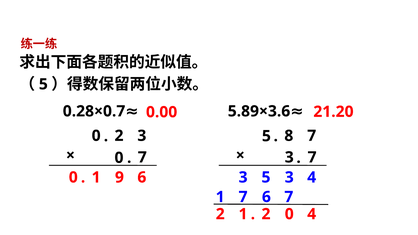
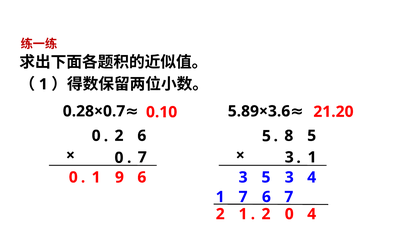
5 at (43, 84): 5 -> 1
0.00: 0.00 -> 0.10
2 3: 3 -> 6
8 7: 7 -> 5
7 at (312, 157): 7 -> 1
